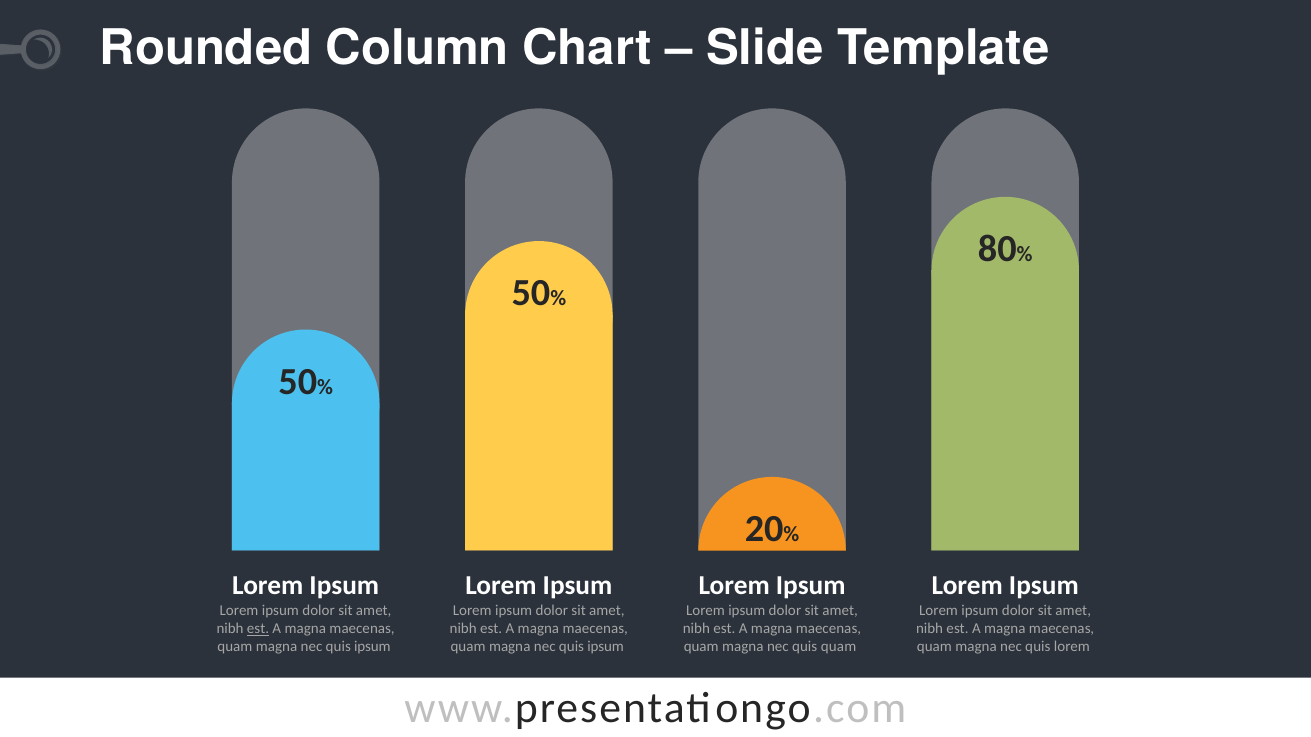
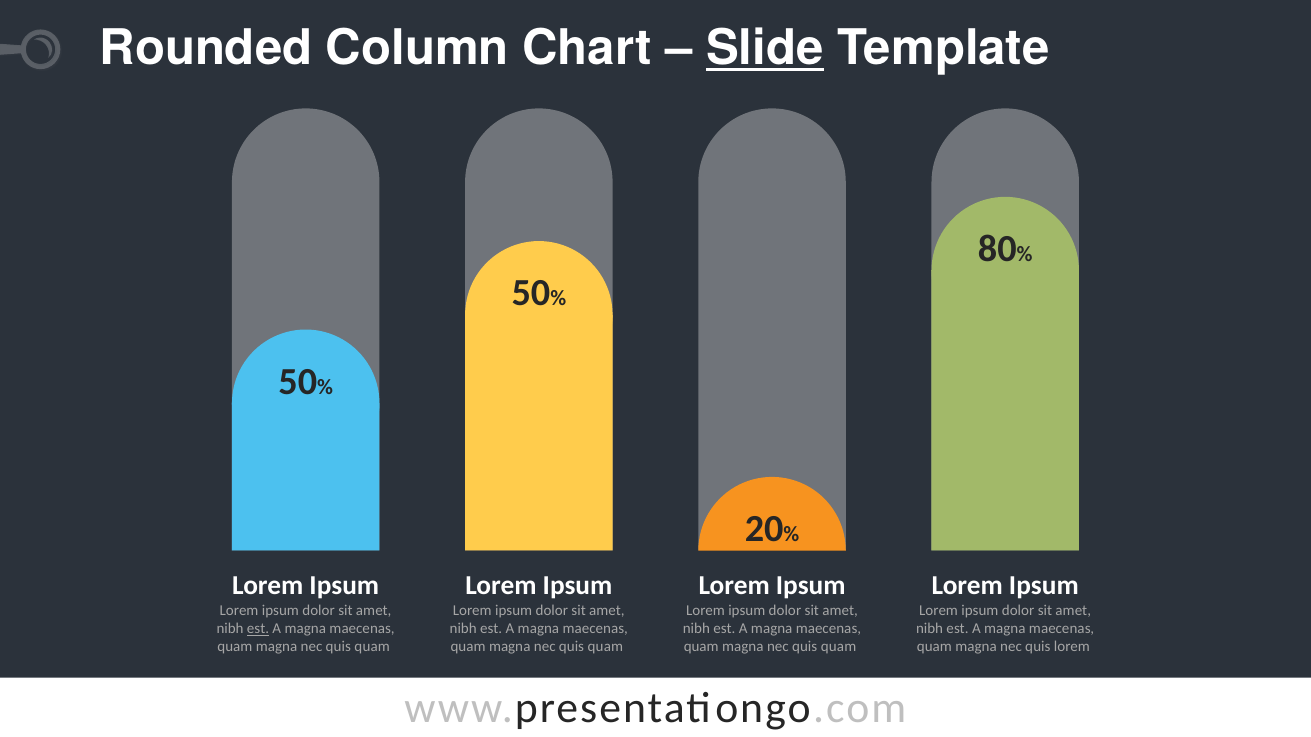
Slide underline: none -> present
ipsum at (372, 647): ipsum -> quam
ipsum at (606, 647): ipsum -> quam
